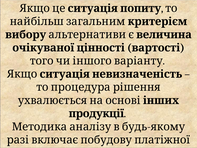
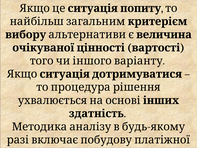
невизначеність: невизначеність -> дотримуватися
продукції: продукції -> здатність
